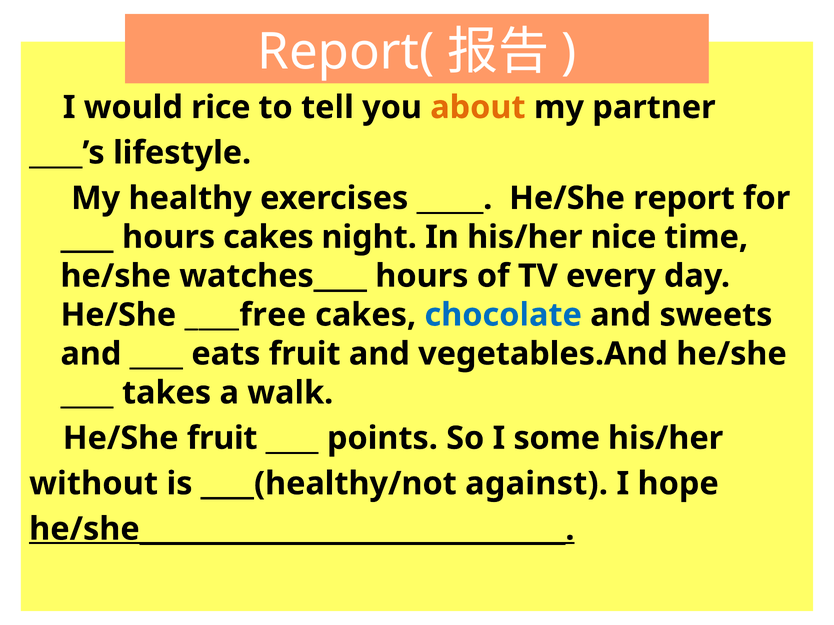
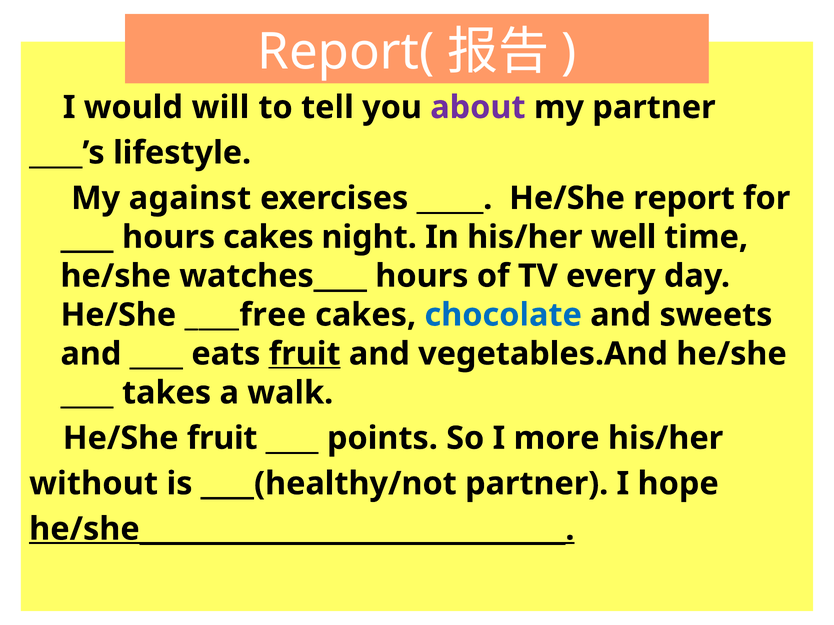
rice: rice -> will
about colour: orange -> purple
healthy: healthy -> against
nice: nice -> well
fruit at (305, 354) underline: none -> present
some: some -> more
____(healthy/not against: against -> partner
